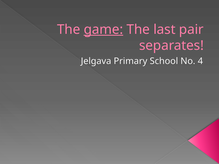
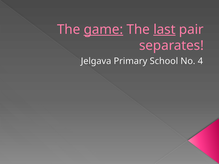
last underline: none -> present
